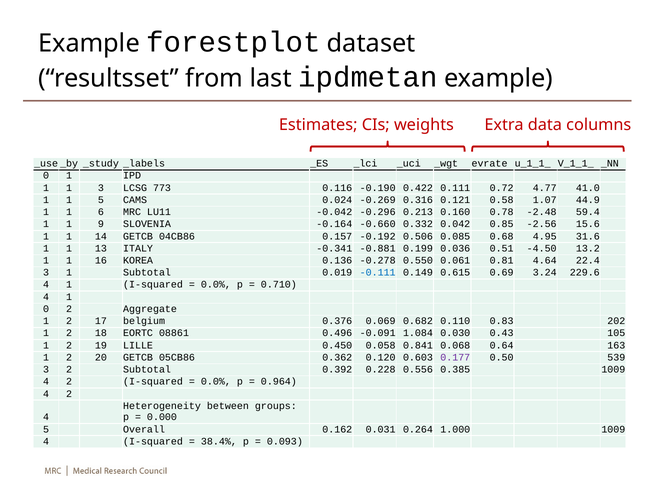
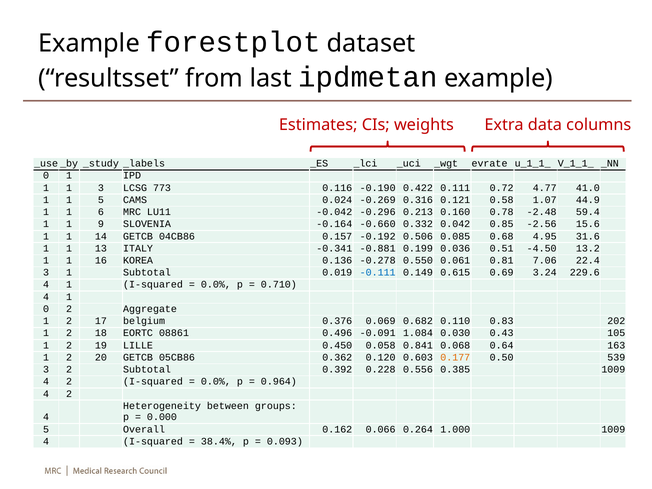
4.64: 4.64 -> 7.06
0.177 colour: purple -> orange
0.031: 0.031 -> 0.066
